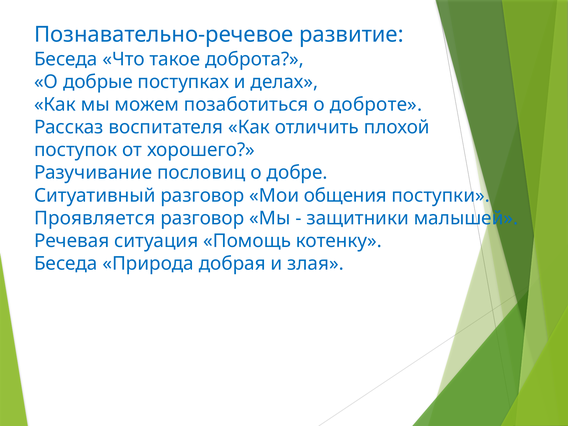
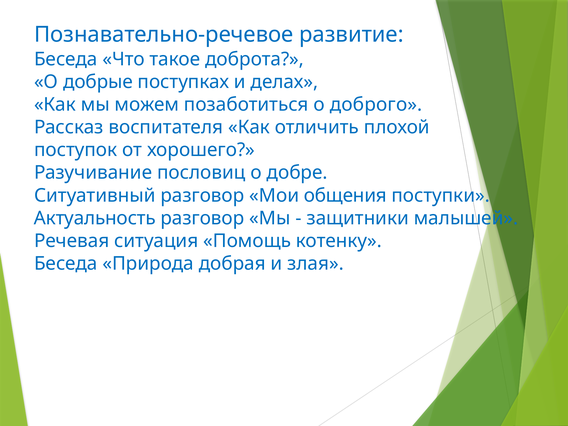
доброте: доброте -> доброго
Проявляется: Проявляется -> Актуальность
